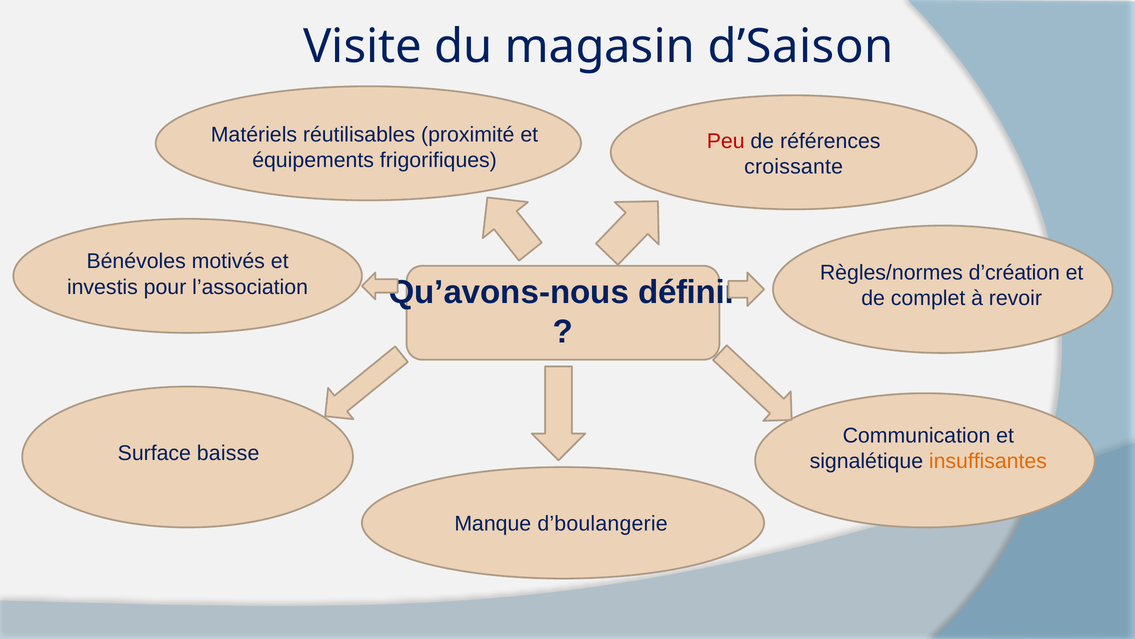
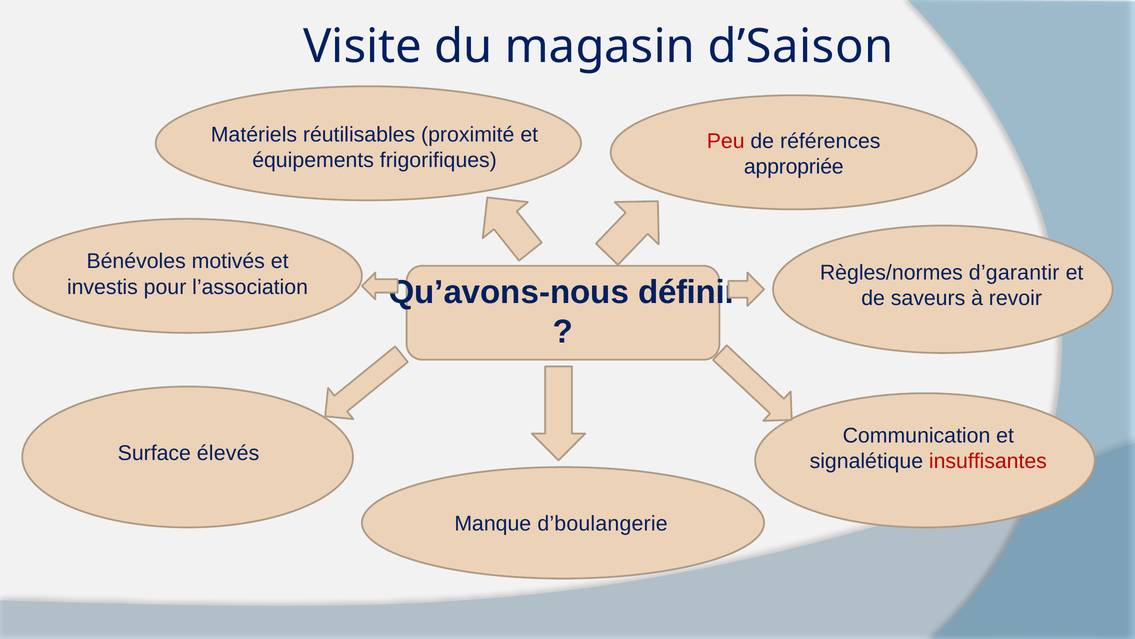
croissante: croissante -> appropriée
d’création: d’création -> d’garantir
complet: complet -> saveurs
baisse: baisse -> élevés
insuffisantes colour: orange -> red
